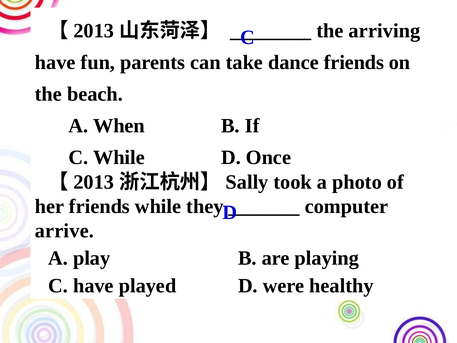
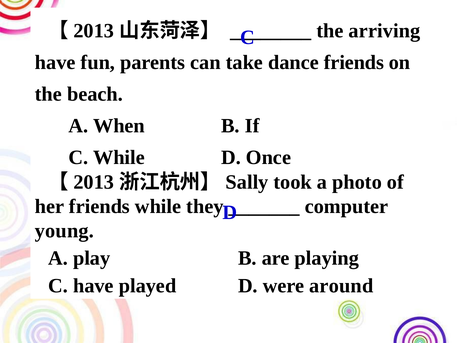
arrive: arrive -> young
healthy: healthy -> around
